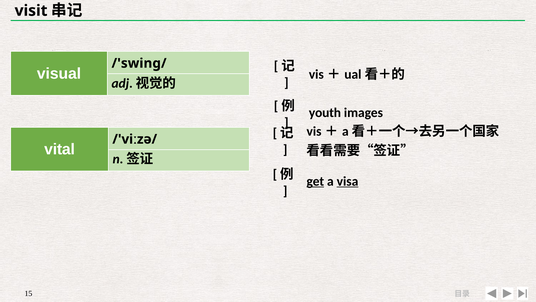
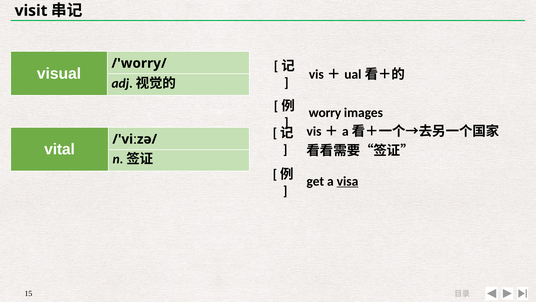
/'swing/: /'swing/ -> /'worry/
youth: youth -> worry
get underline: present -> none
